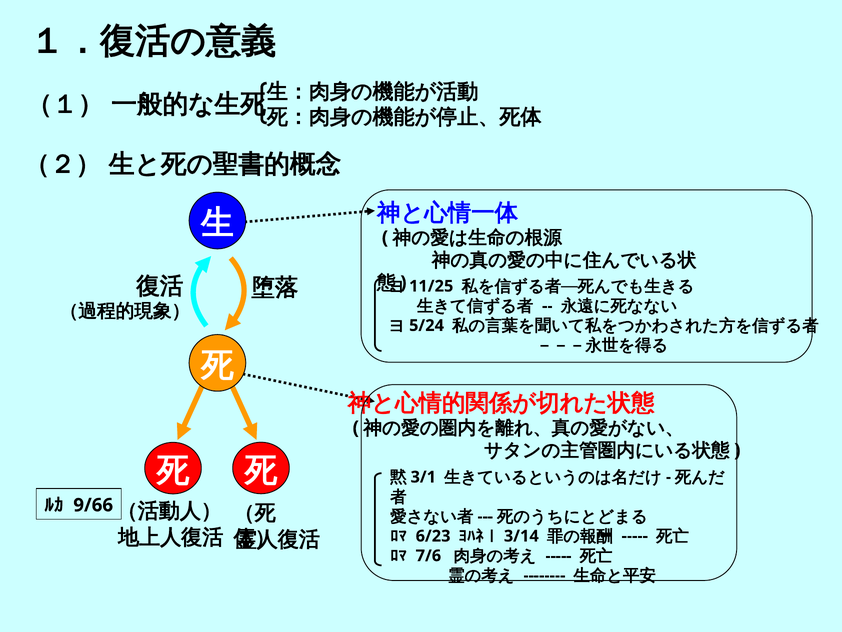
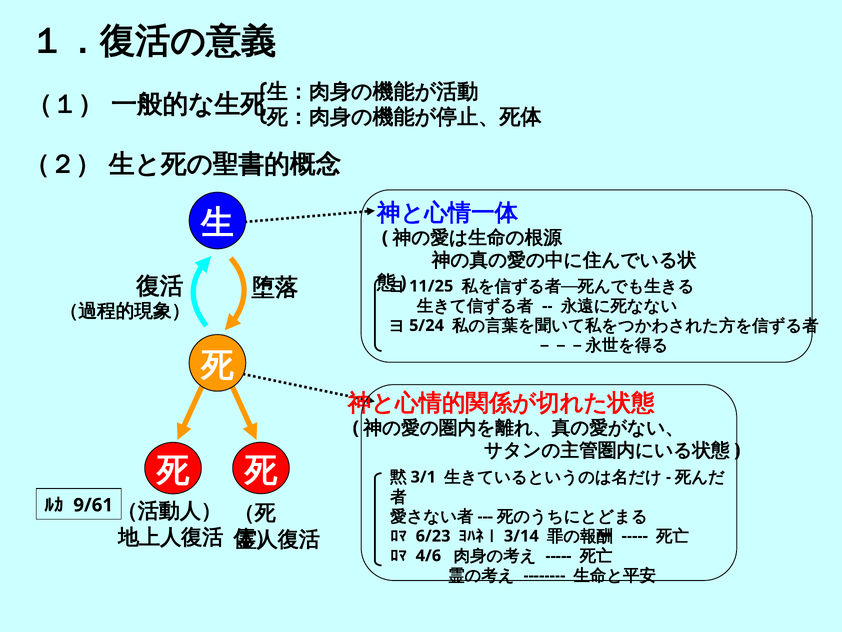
9/66: 9/66 -> 9/61
7/6: 7/6 -> 4/6
